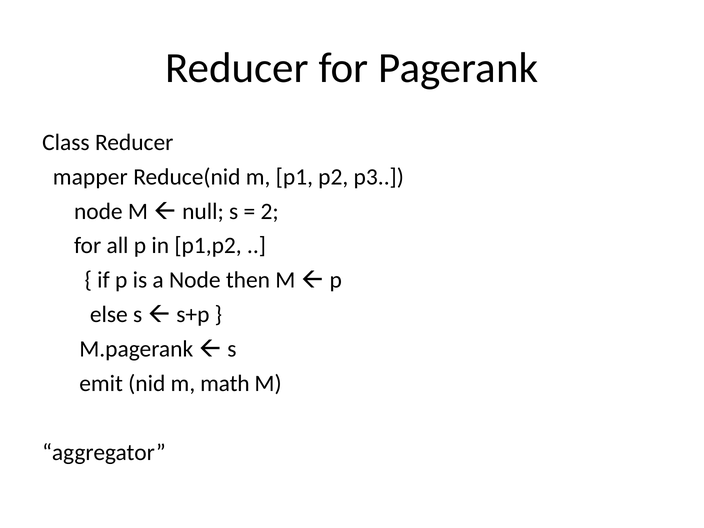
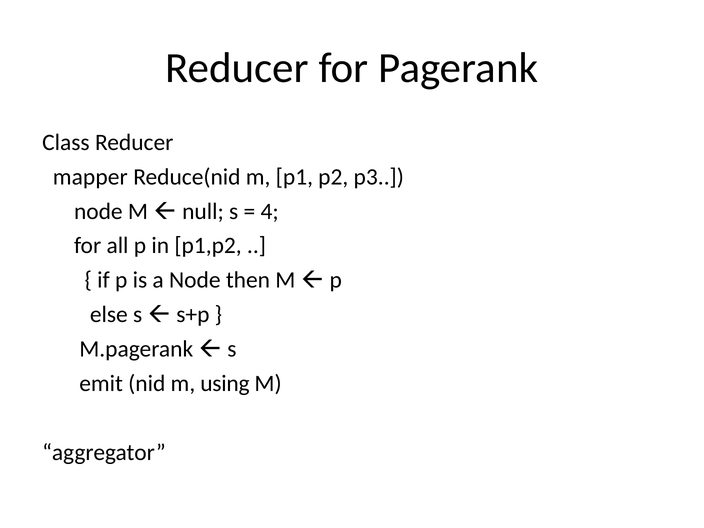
2: 2 -> 4
math: math -> using
